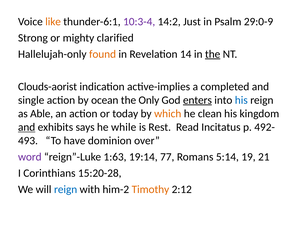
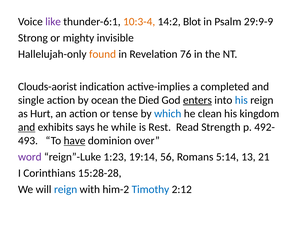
like colour: orange -> purple
10:3-4 colour: purple -> orange
Just: Just -> Blot
29:0-9: 29:0-9 -> 29:9-9
clarified: clarified -> invisible
14: 14 -> 76
the at (213, 54) underline: present -> none
Only: Only -> Died
Able: Able -> Hurt
today: today -> tense
which colour: orange -> blue
Incitatus: Incitatus -> Strength
have underline: none -> present
1:63: 1:63 -> 1:23
77: 77 -> 56
19: 19 -> 13
15:20-28: 15:20-28 -> 15:28-28
Timothy colour: orange -> blue
